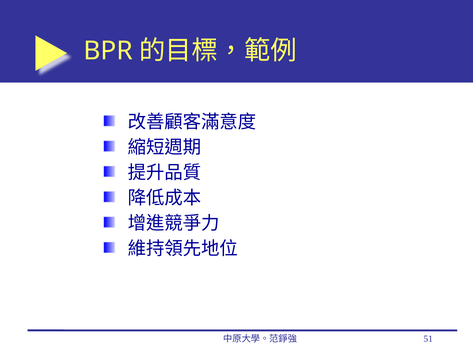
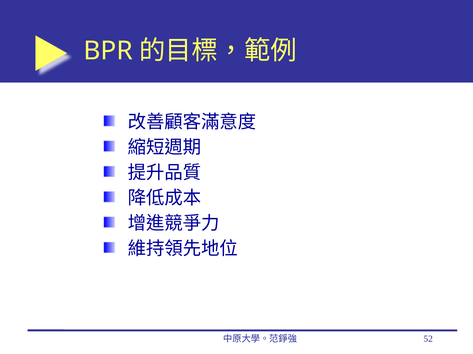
51: 51 -> 52
